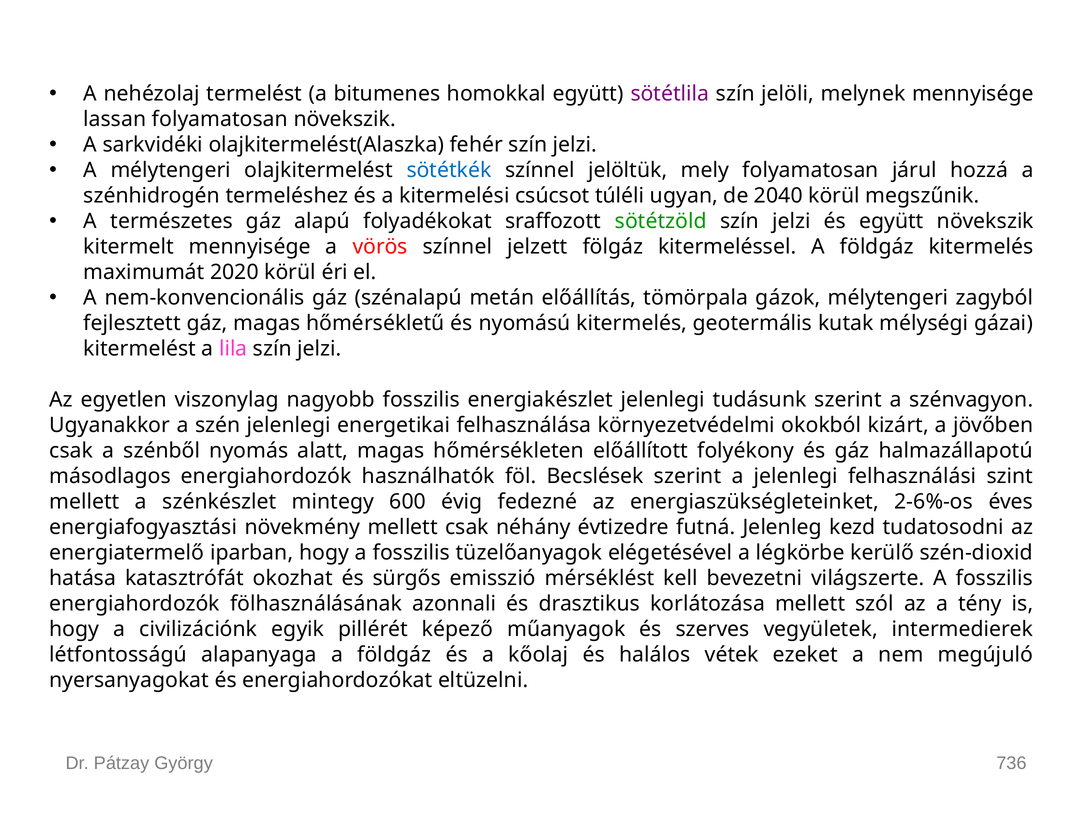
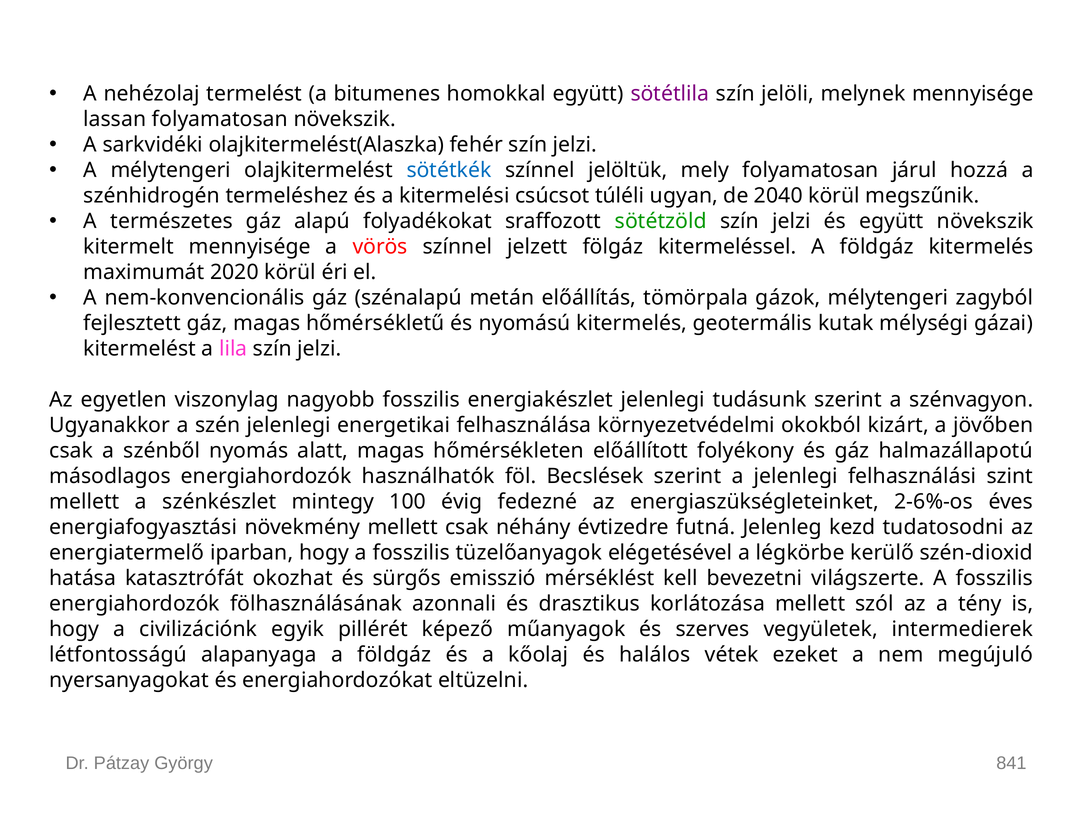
600: 600 -> 100
736: 736 -> 841
